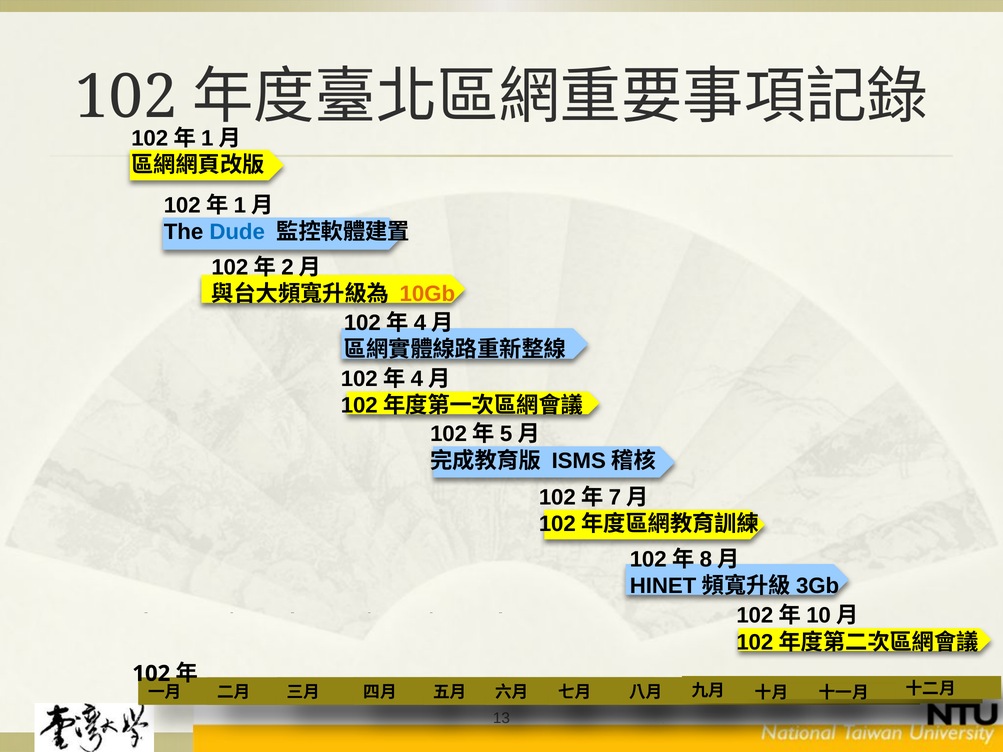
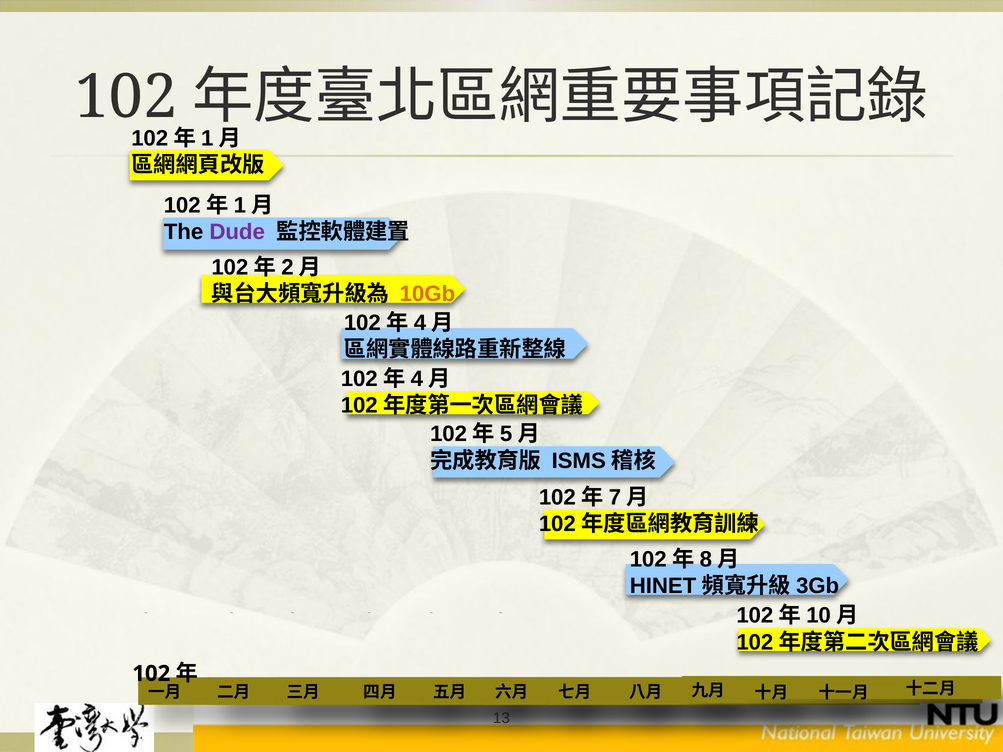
Dude colour: blue -> purple
